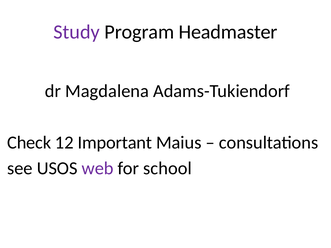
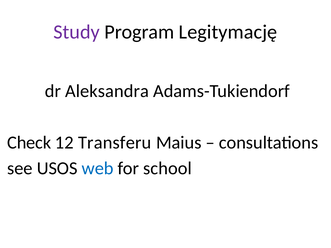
Headmaster: Headmaster -> Legitymację
Magdalena: Magdalena -> Aleksandra
Important: Important -> Transferu
web colour: purple -> blue
